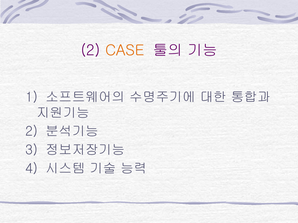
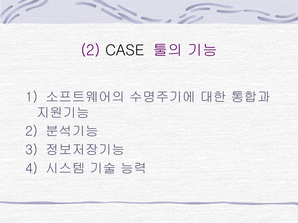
CASE colour: orange -> black
